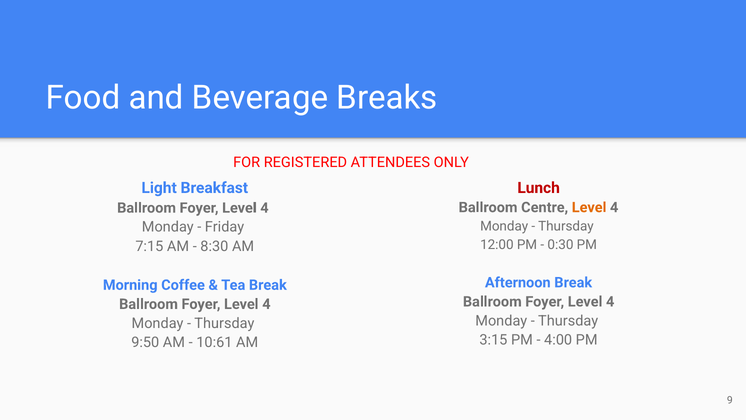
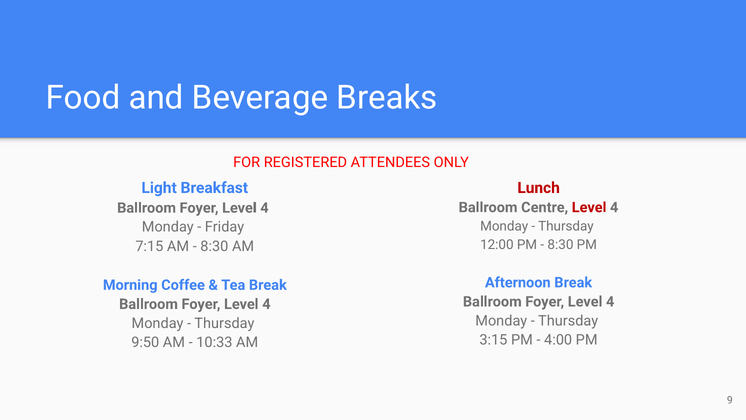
Level at (589, 207) colour: orange -> red
0:30 at (560, 245): 0:30 -> 8:30
10:61: 10:61 -> 10:33
